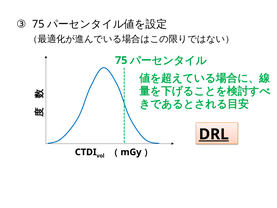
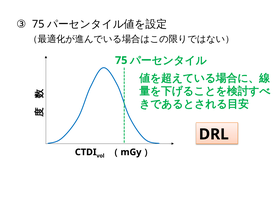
DRL underline: present -> none
